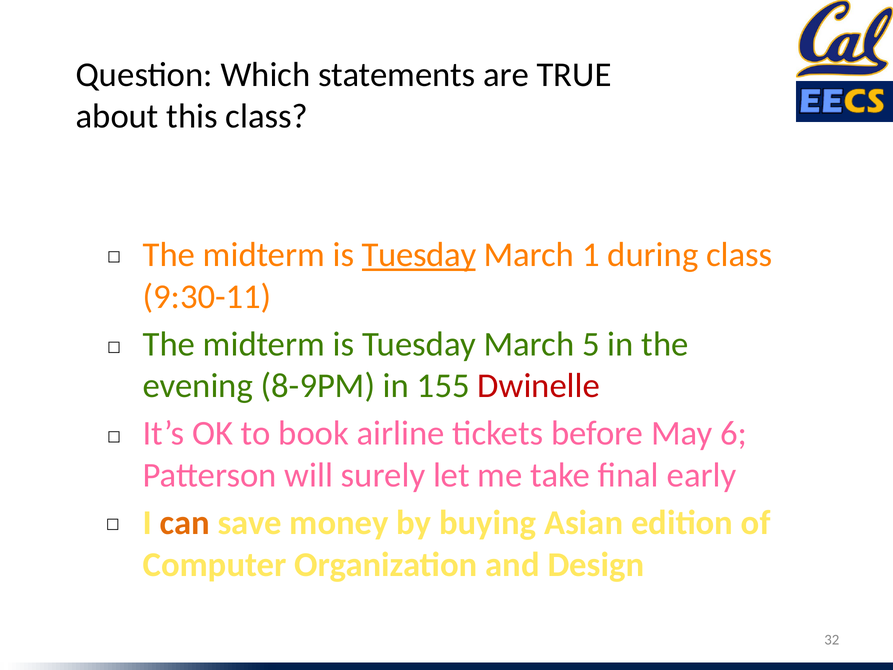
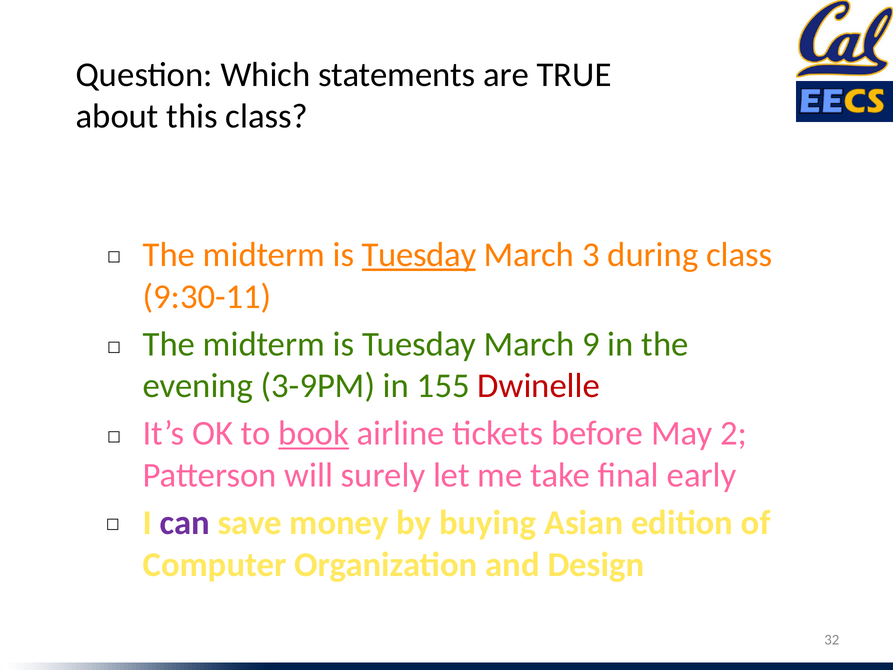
1: 1 -> 3
5: 5 -> 9
8-9PM: 8-9PM -> 3-9PM
book underline: none -> present
6: 6 -> 2
can colour: orange -> purple
